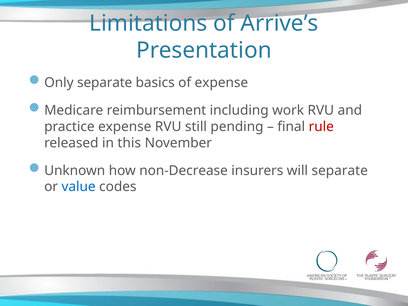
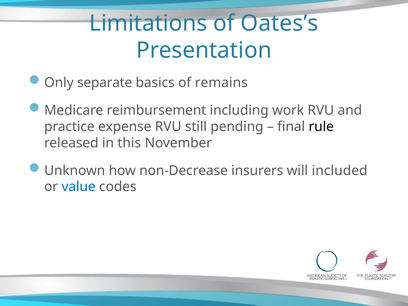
Arrive’s: Arrive’s -> Oates’s
of expense: expense -> remains
rule colour: red -> black
will separate: separate -> included
